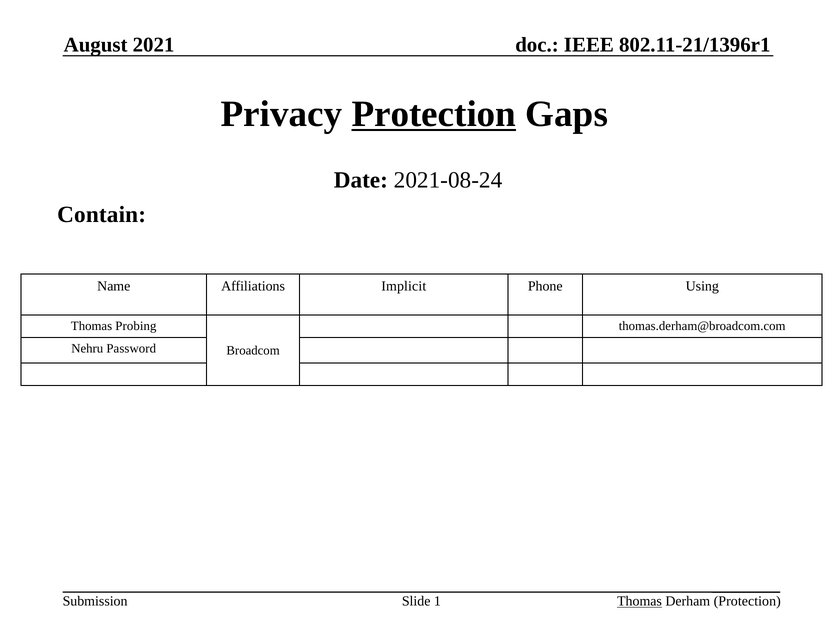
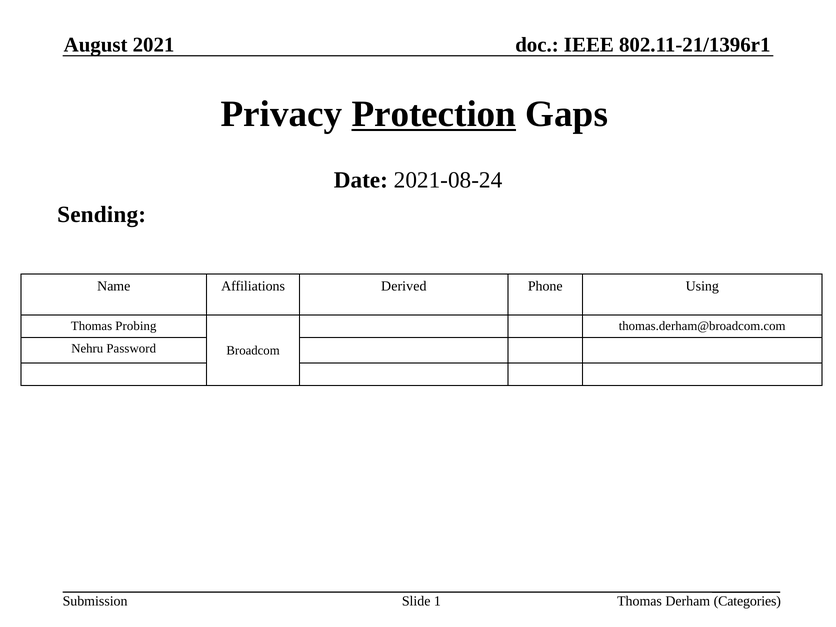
Contain: Contain -> Sending
Implicit: Implicit -> Derived
Thomas at (640, 601) underline: present -> none
Derham Protection: Protection -> Categories
